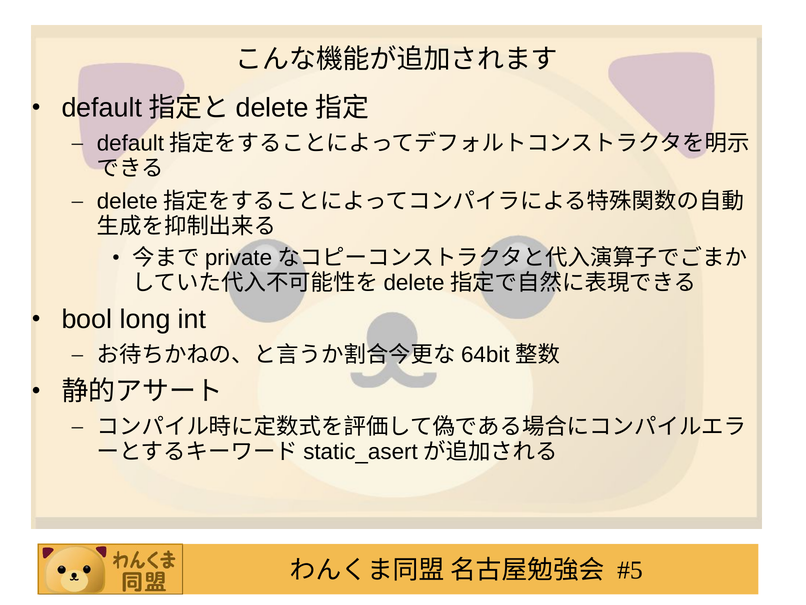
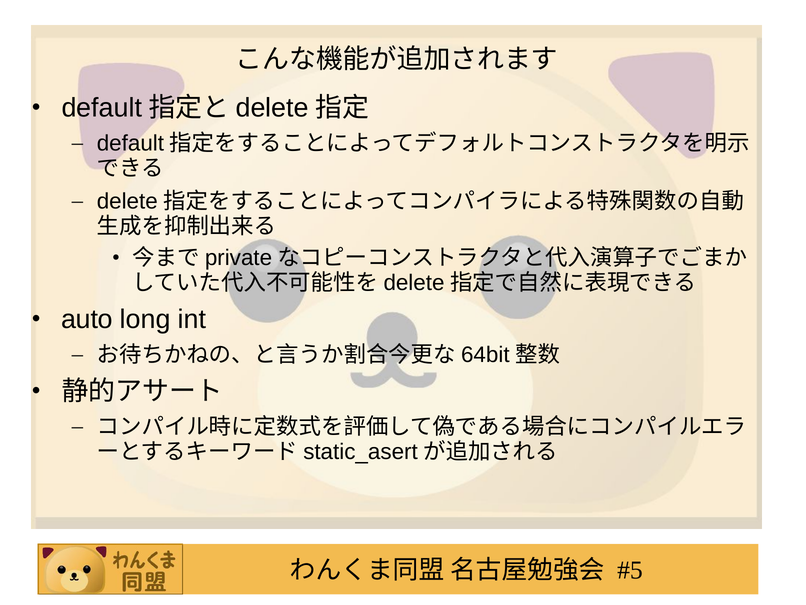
bool: bool -> auto
